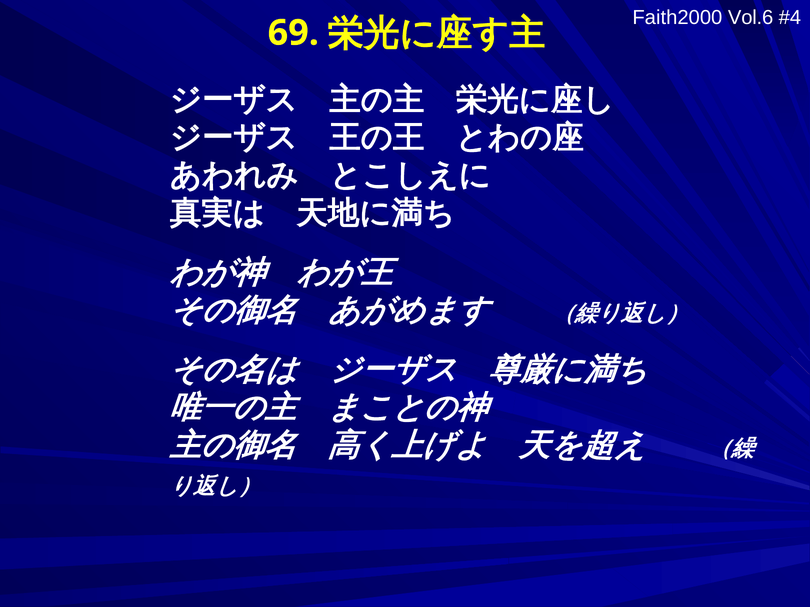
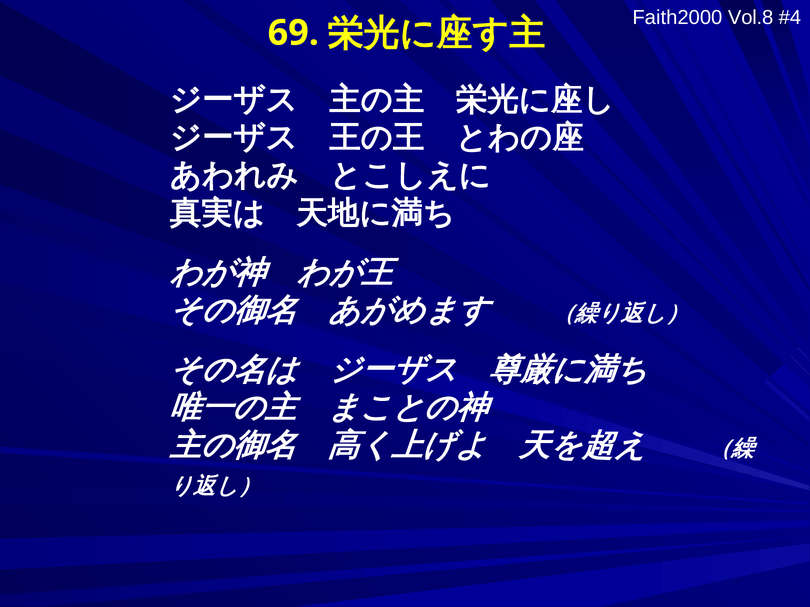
Vol.6: Vol.6 -> Vol.8
